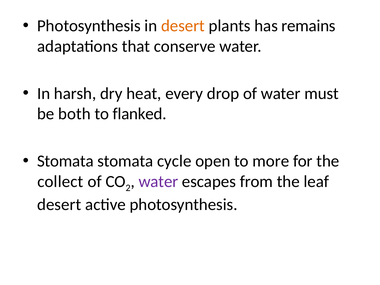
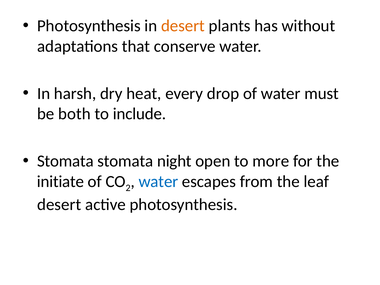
remains: remains -> without
flanked: flanked -> include
cycle: cycle -> night
collect: collect -> initiate
water at (158, 181) colour: purple -> blue
